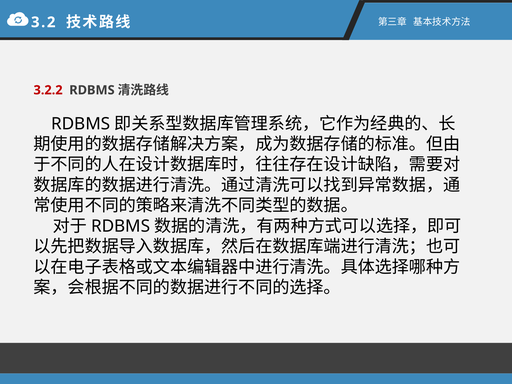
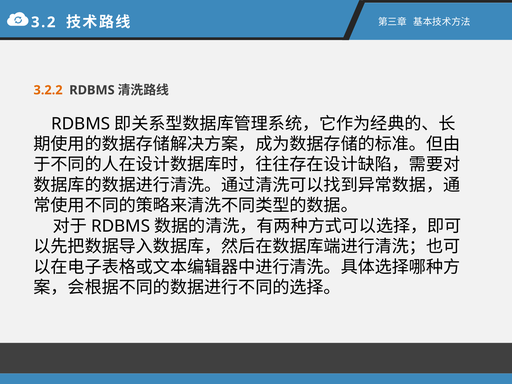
3.2.2 colour: red -> orange
